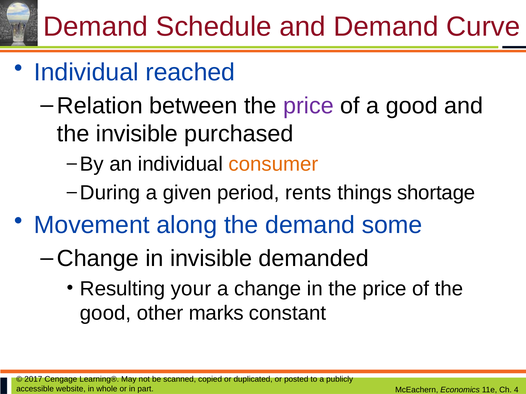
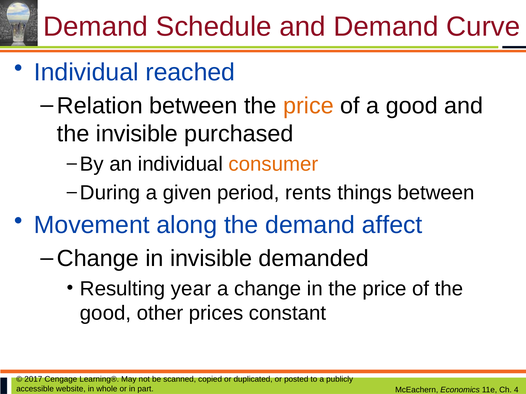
price at (308, 106) colour: purple -> orange
things shortage: shortage -> between
some: some -> affect
your: your -> year
marks: marks -> prices
